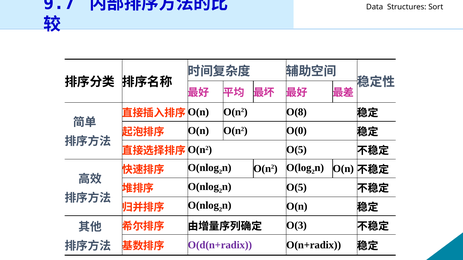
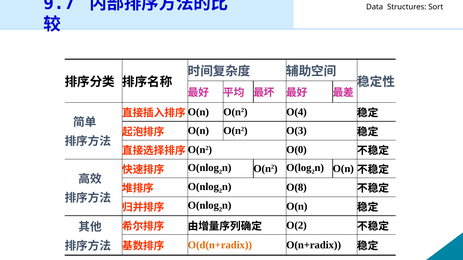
O(8: O(8 -> O(4
O(0: O(0 -> O(3
O(n2 O(5: O(5 -> O(0
O(5 at (296, 188): O(5 -> O(8
O(3: O(3 -> O(2
O(d(n+radix colour: purple -> orange
